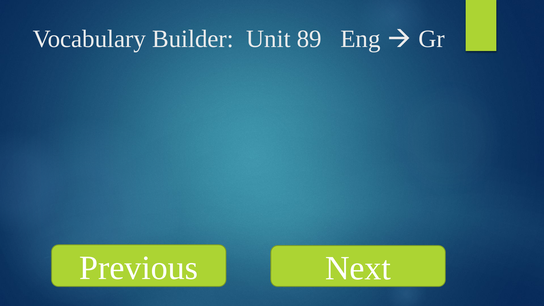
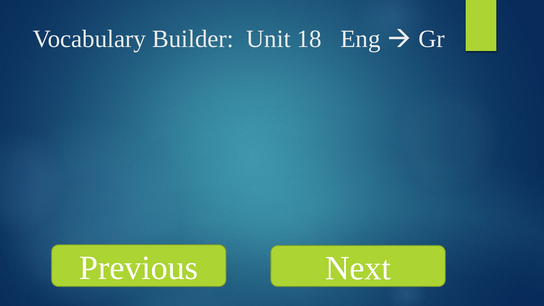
89: 89 -> 18
